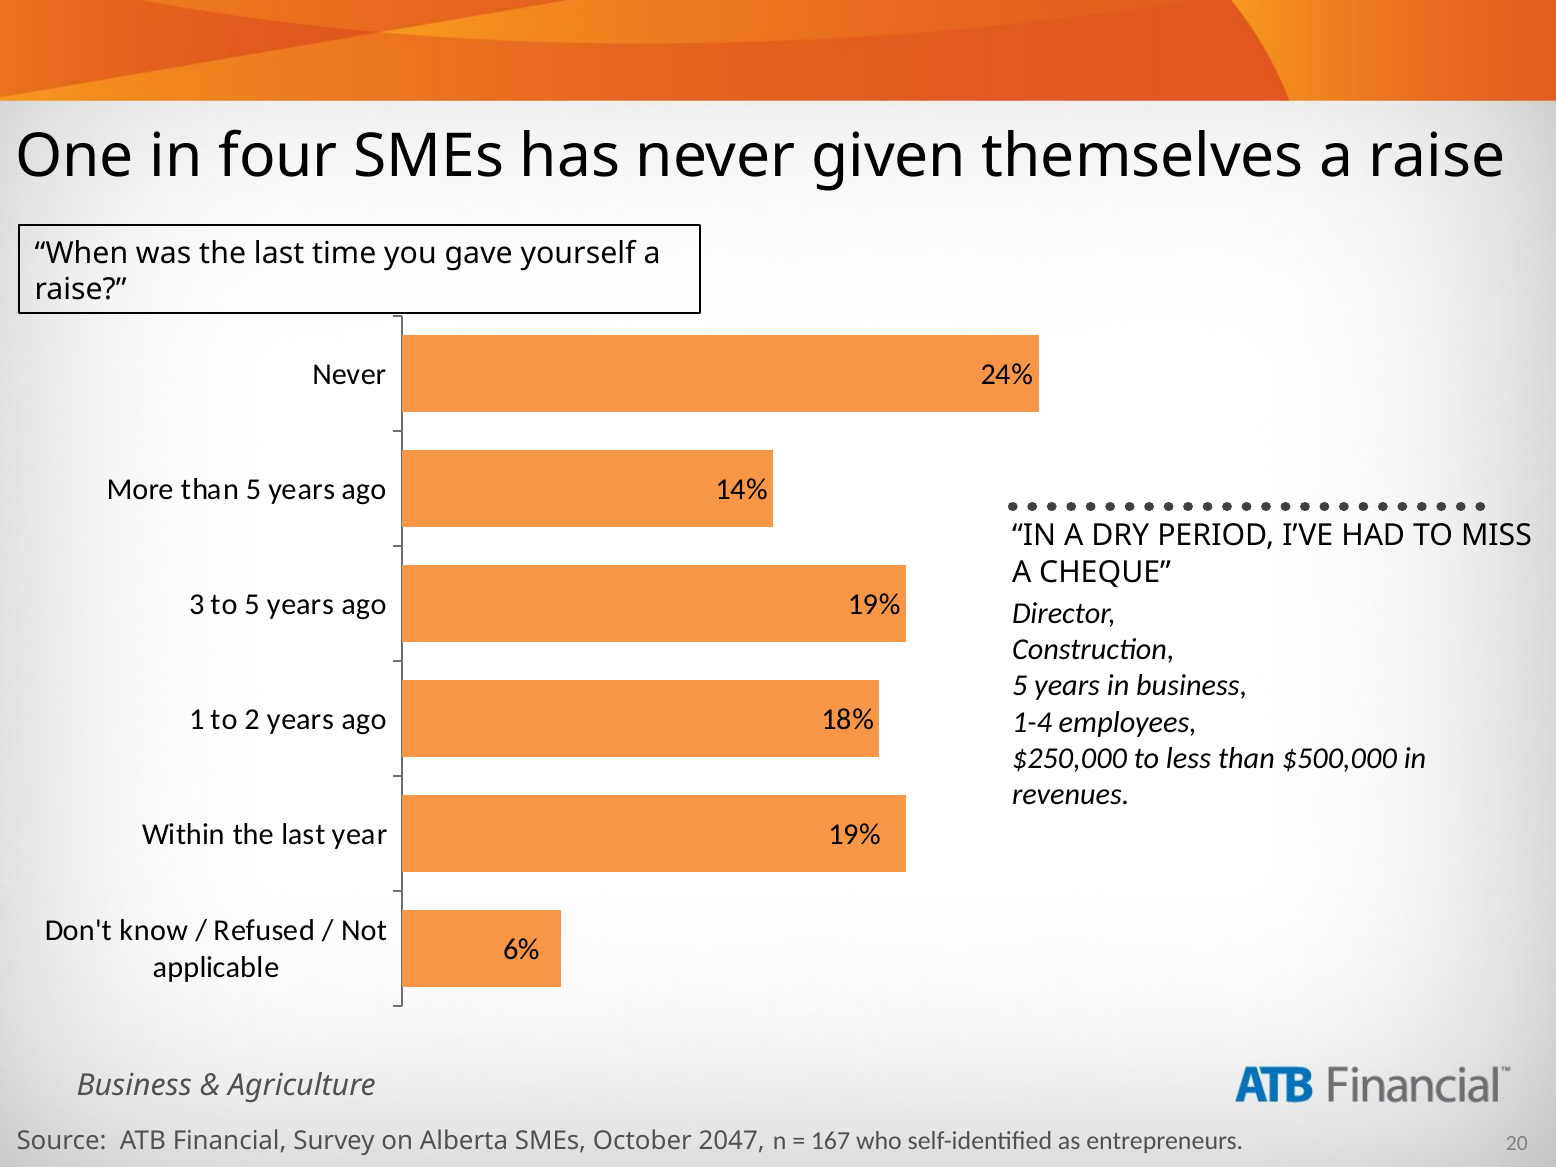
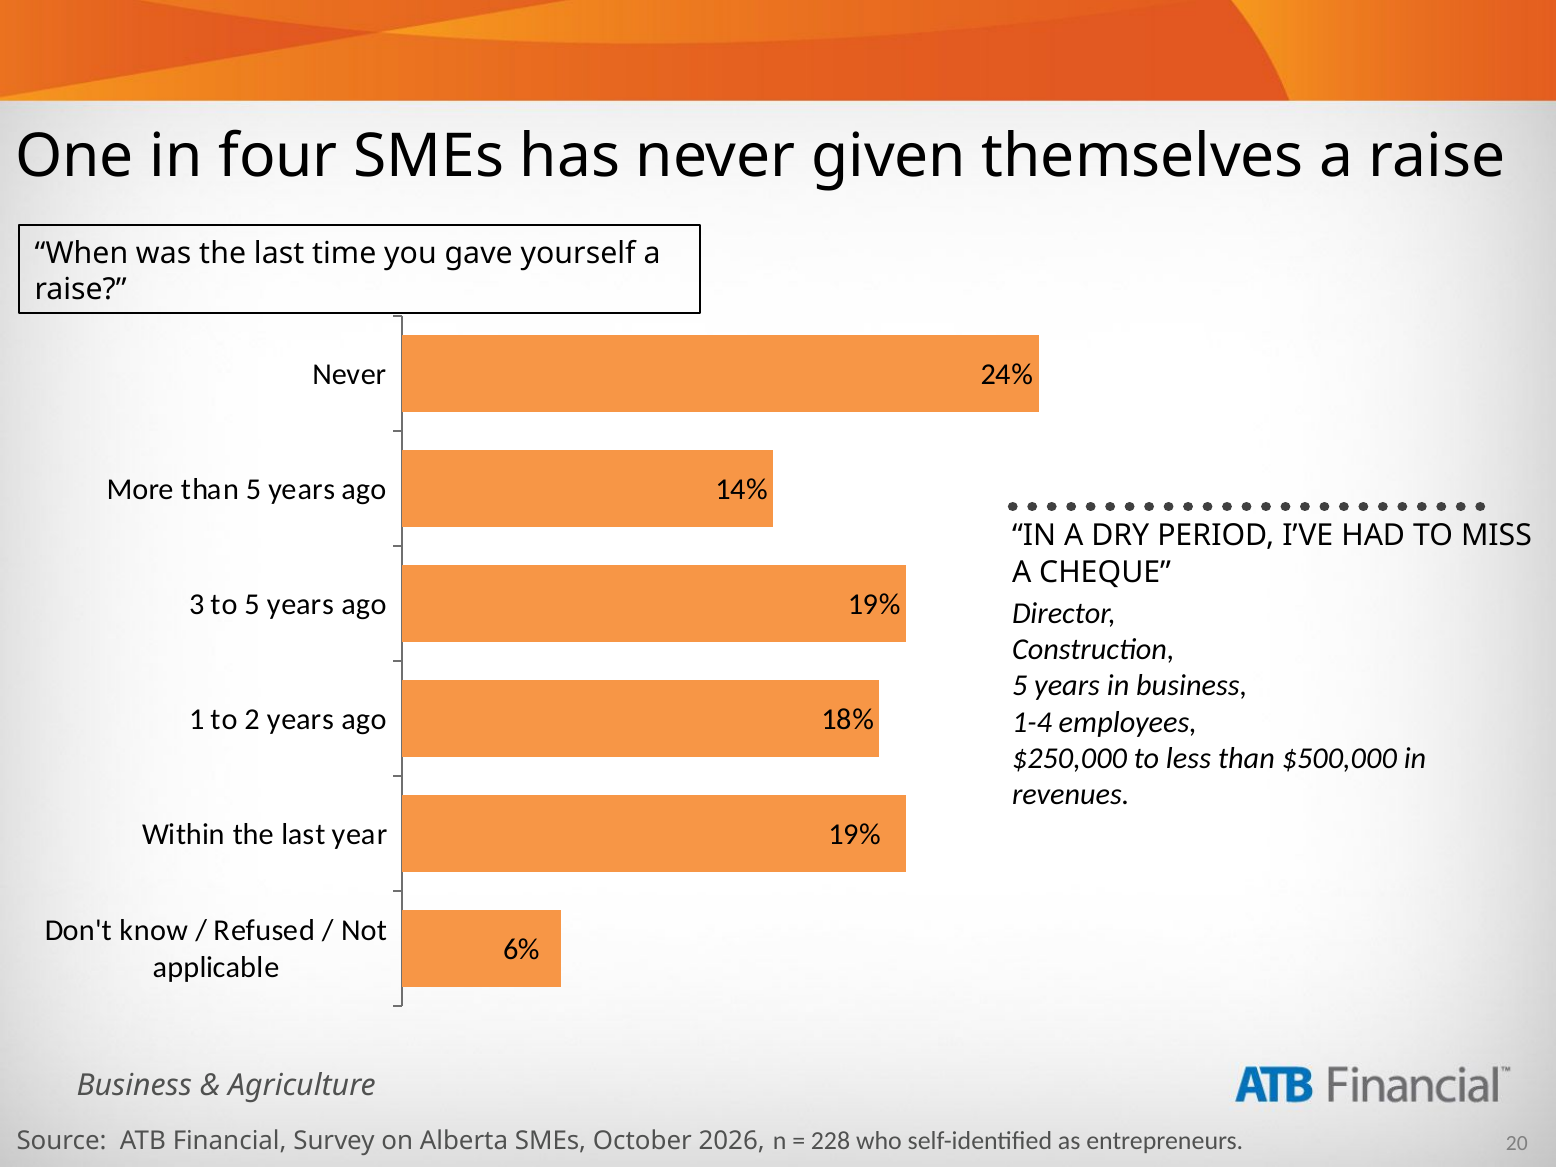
2047: 2047 -> 2026
167: 167 -> 228
